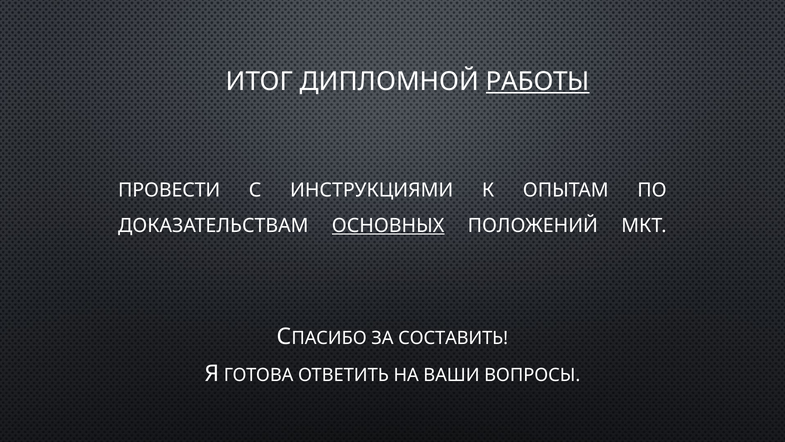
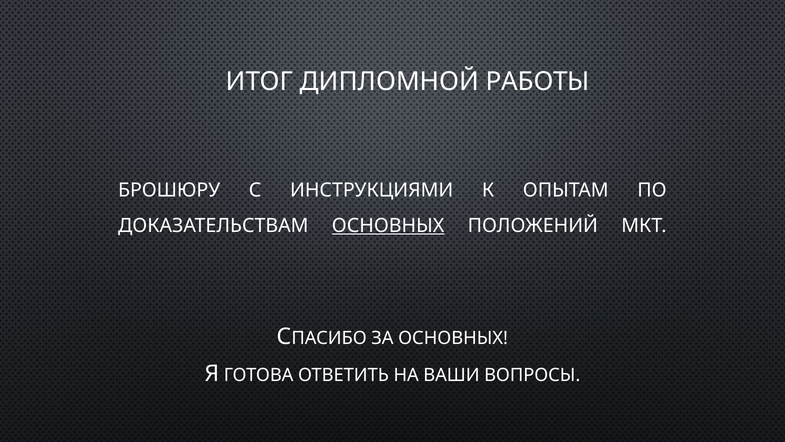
РАБОТЫ underline: present -> none
ПРОВЕСТИ: ПРОВЕСТИ -> БРОШЮРУ
ЗА СОСТАВИТЬ: СОСТАВИТЬ -> ОСНОВНЫХ
